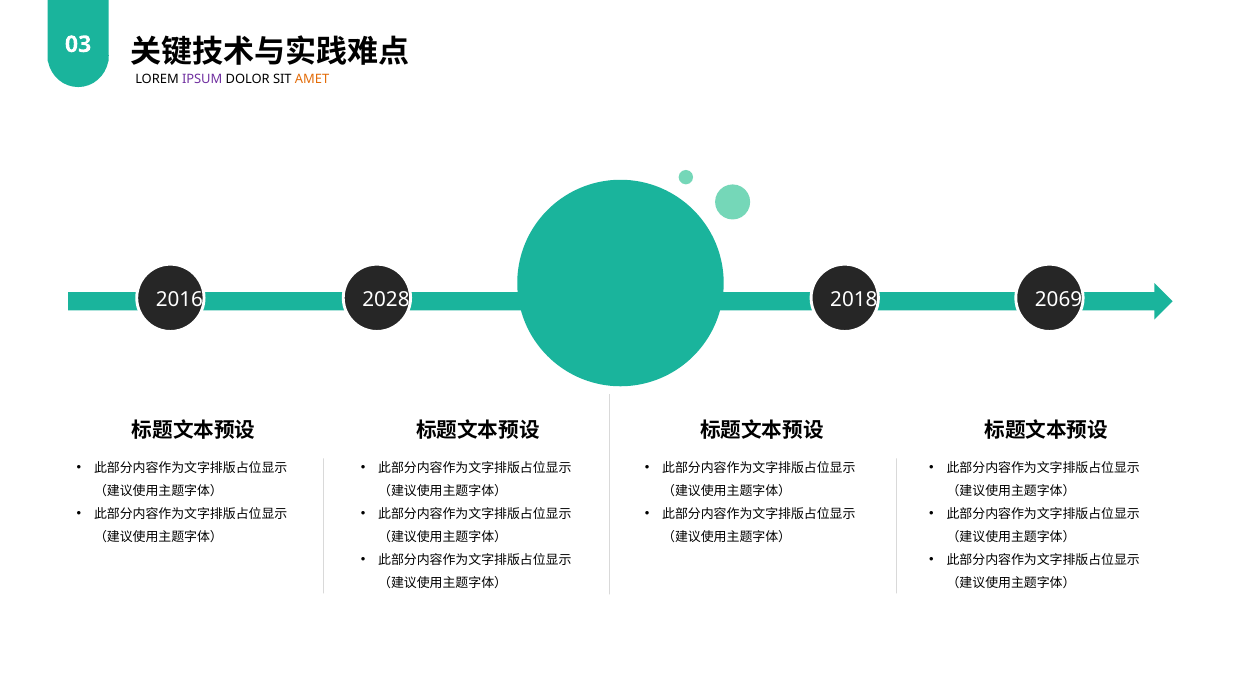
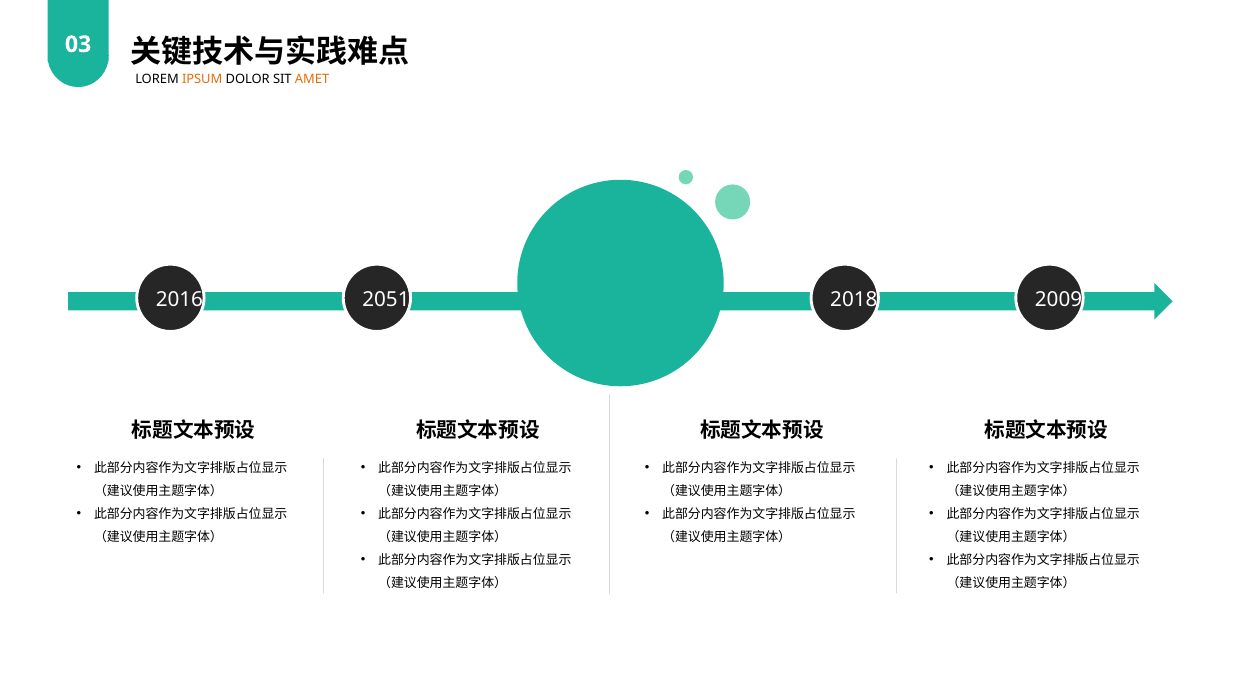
IPSUM colour: purple -> orange
2028: 2028 -> 2051
2069: 2069 -> 2009
